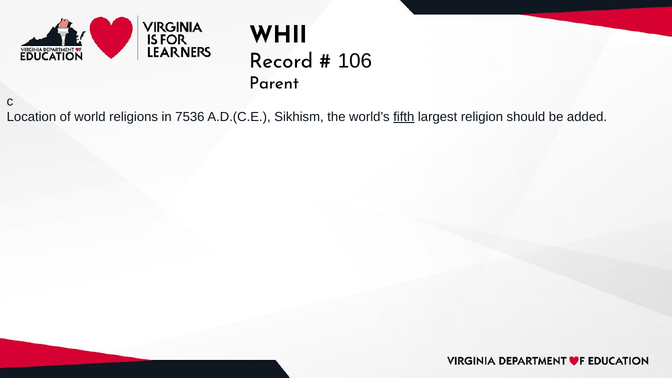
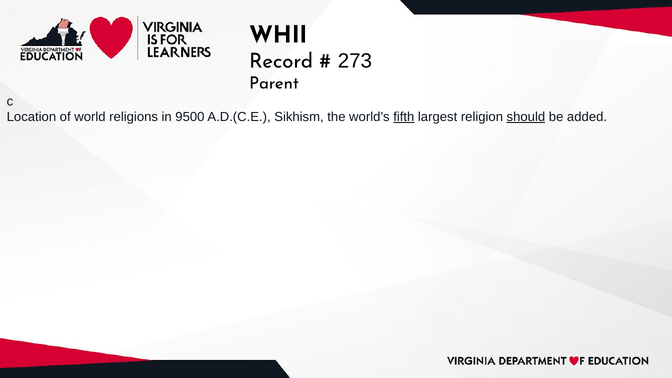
106: 106 -> 273
7536: 7536 -> 9500
should underline: none -> present
